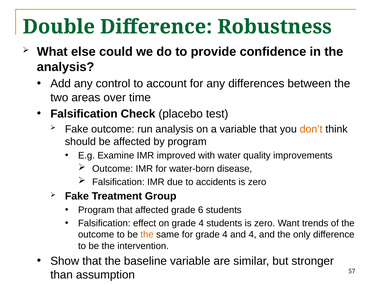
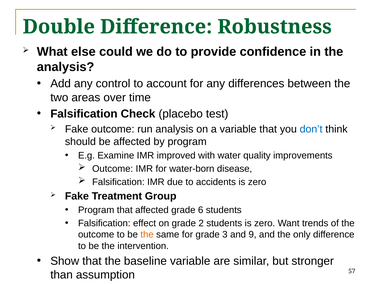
don’t colour: orange -> blue
on grade 4: 4 -> 2
for grade 4: 4 -> 3
and 4: 4 -> 9
